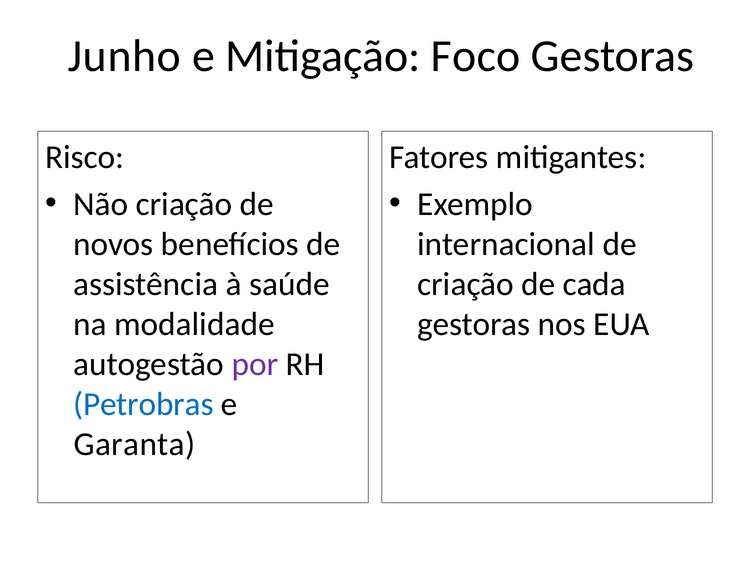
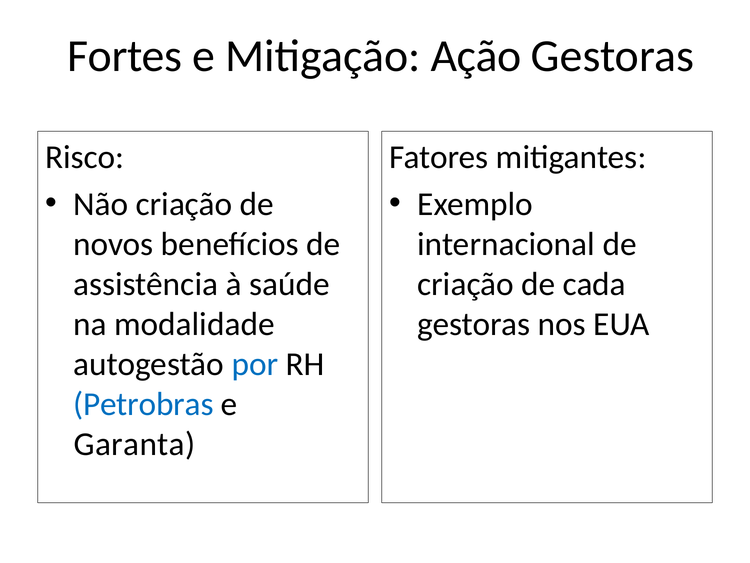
Junho: Junho -> Fortes
Foco: Foco -> Ação
por colour: purple -> blue
